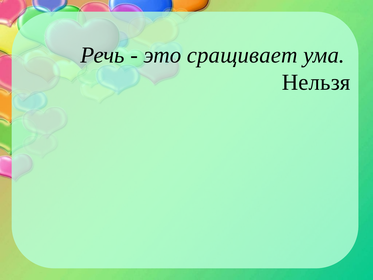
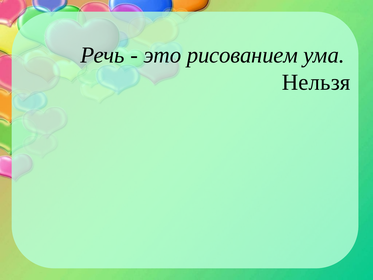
сращивает: сращивает -> рисованием
